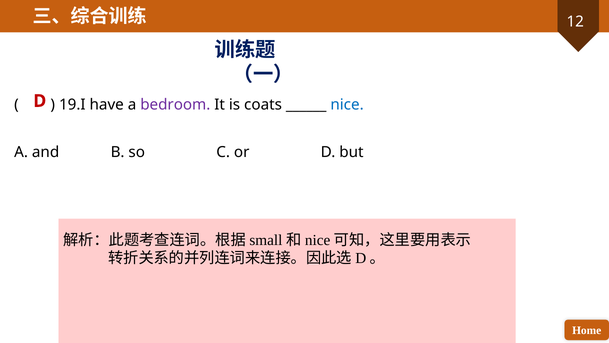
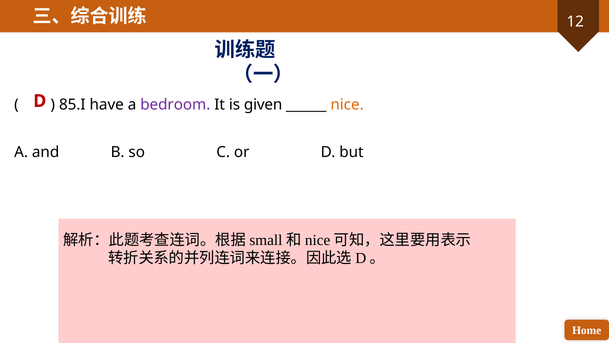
19.I: 19.I -> 85.I
coats: coats -> given
nice colour: blue -> orange
